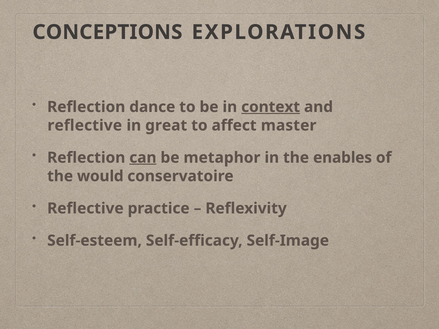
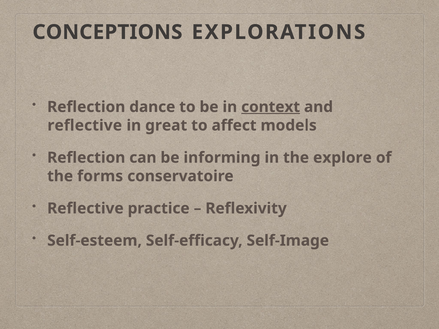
master: master -> models
can underline: present -> none
metaphor: metaphor -> informing
enables: enables -> explore
would: would -> forms
